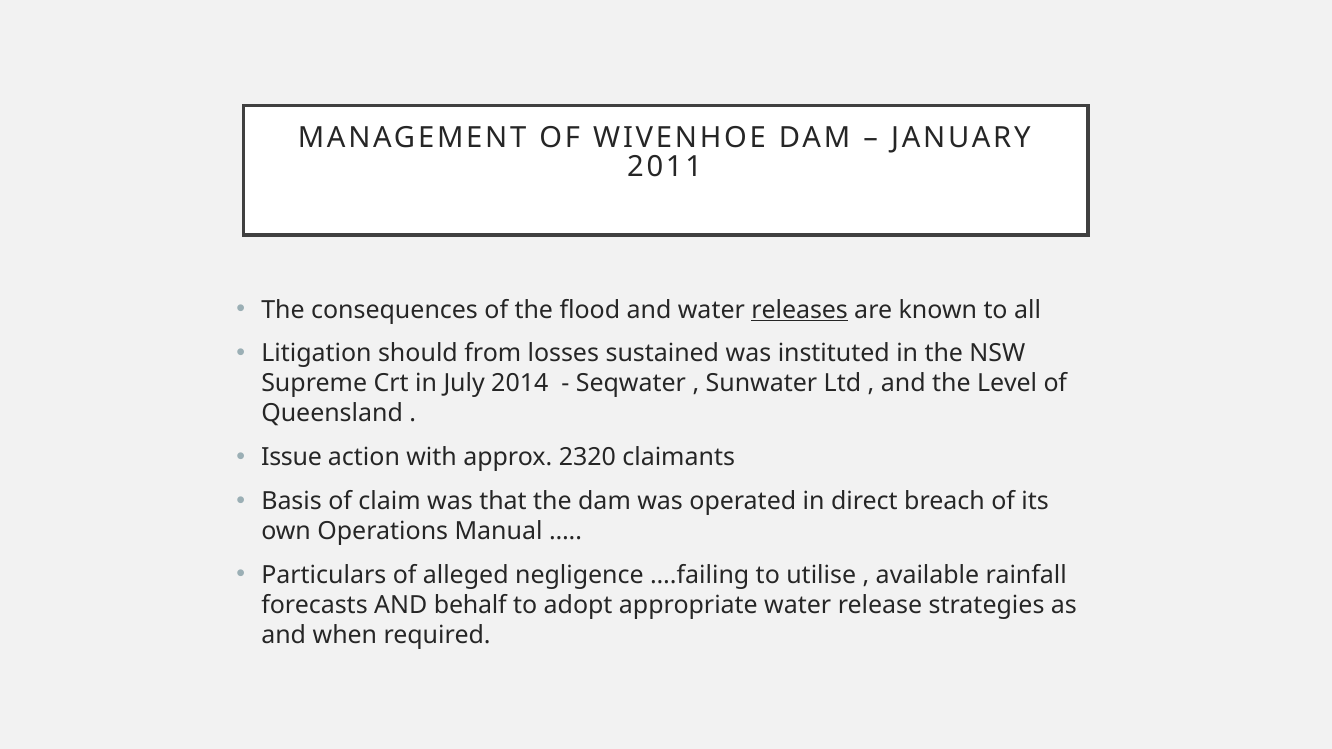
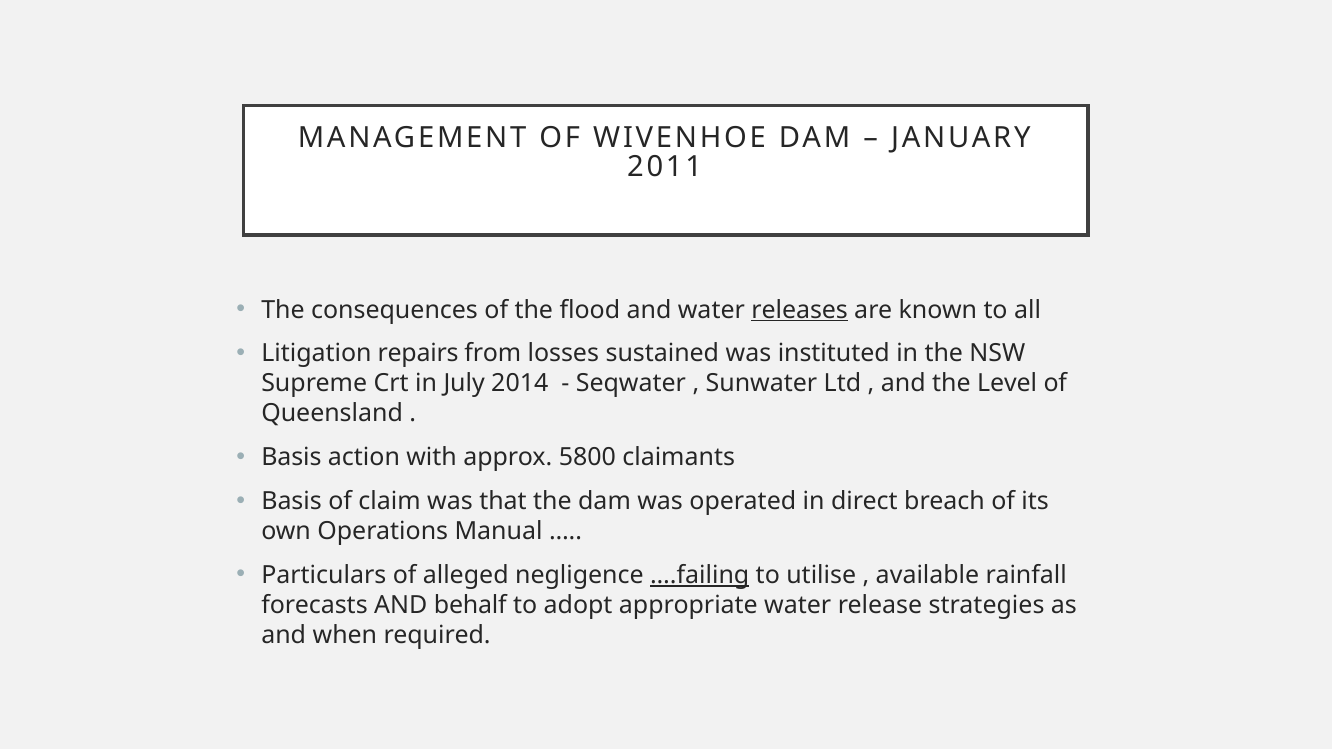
should: should -> repairs
Issue at (292, 458): Issue -> Basis
2320: 2320 -> 5800
….failing underline: none -> present
